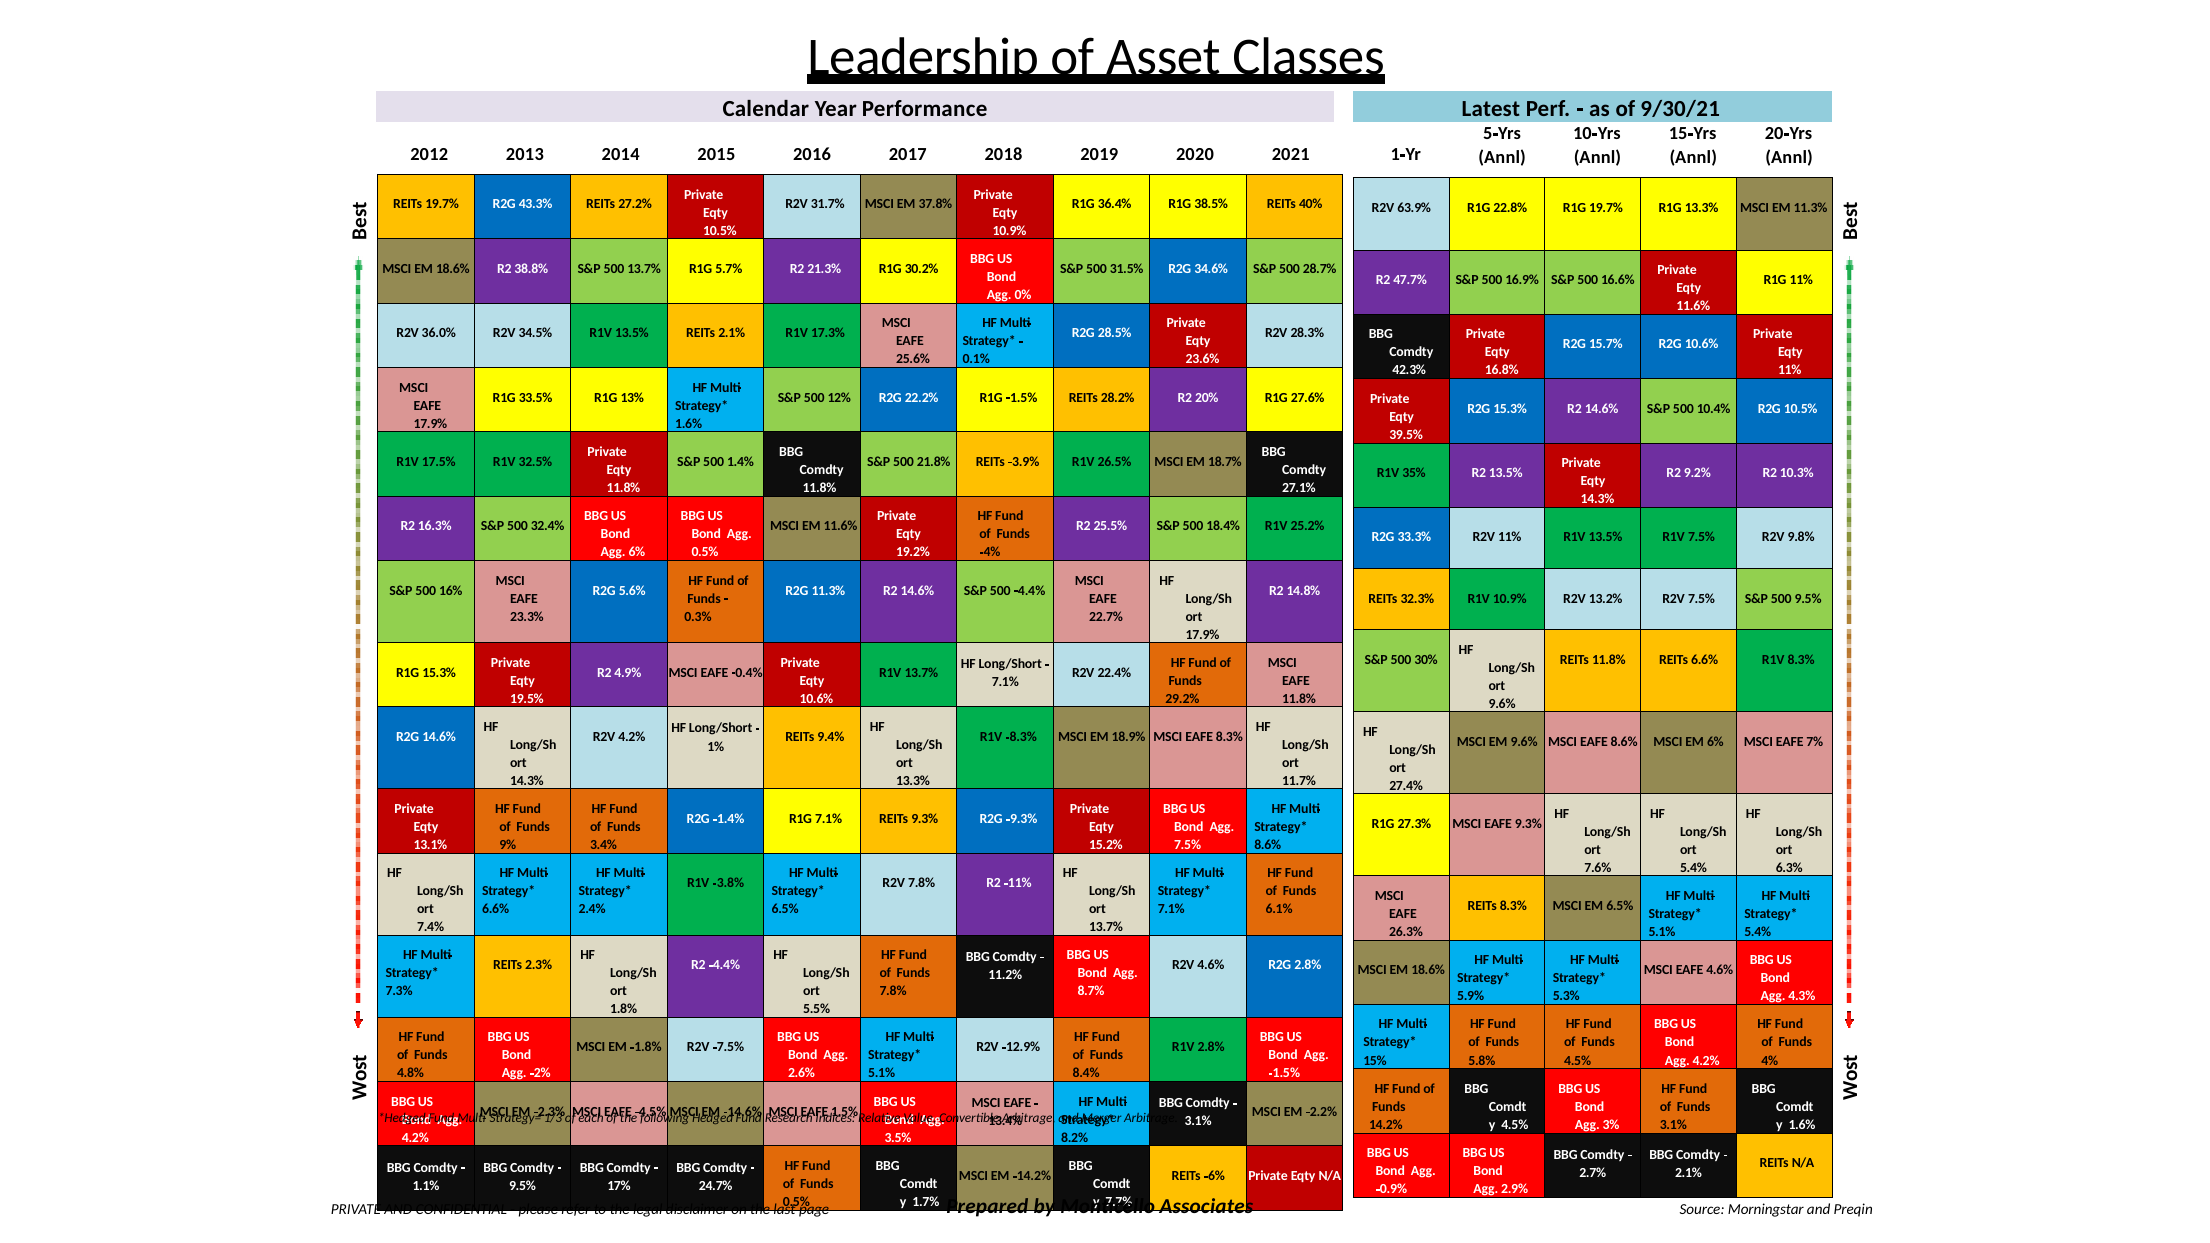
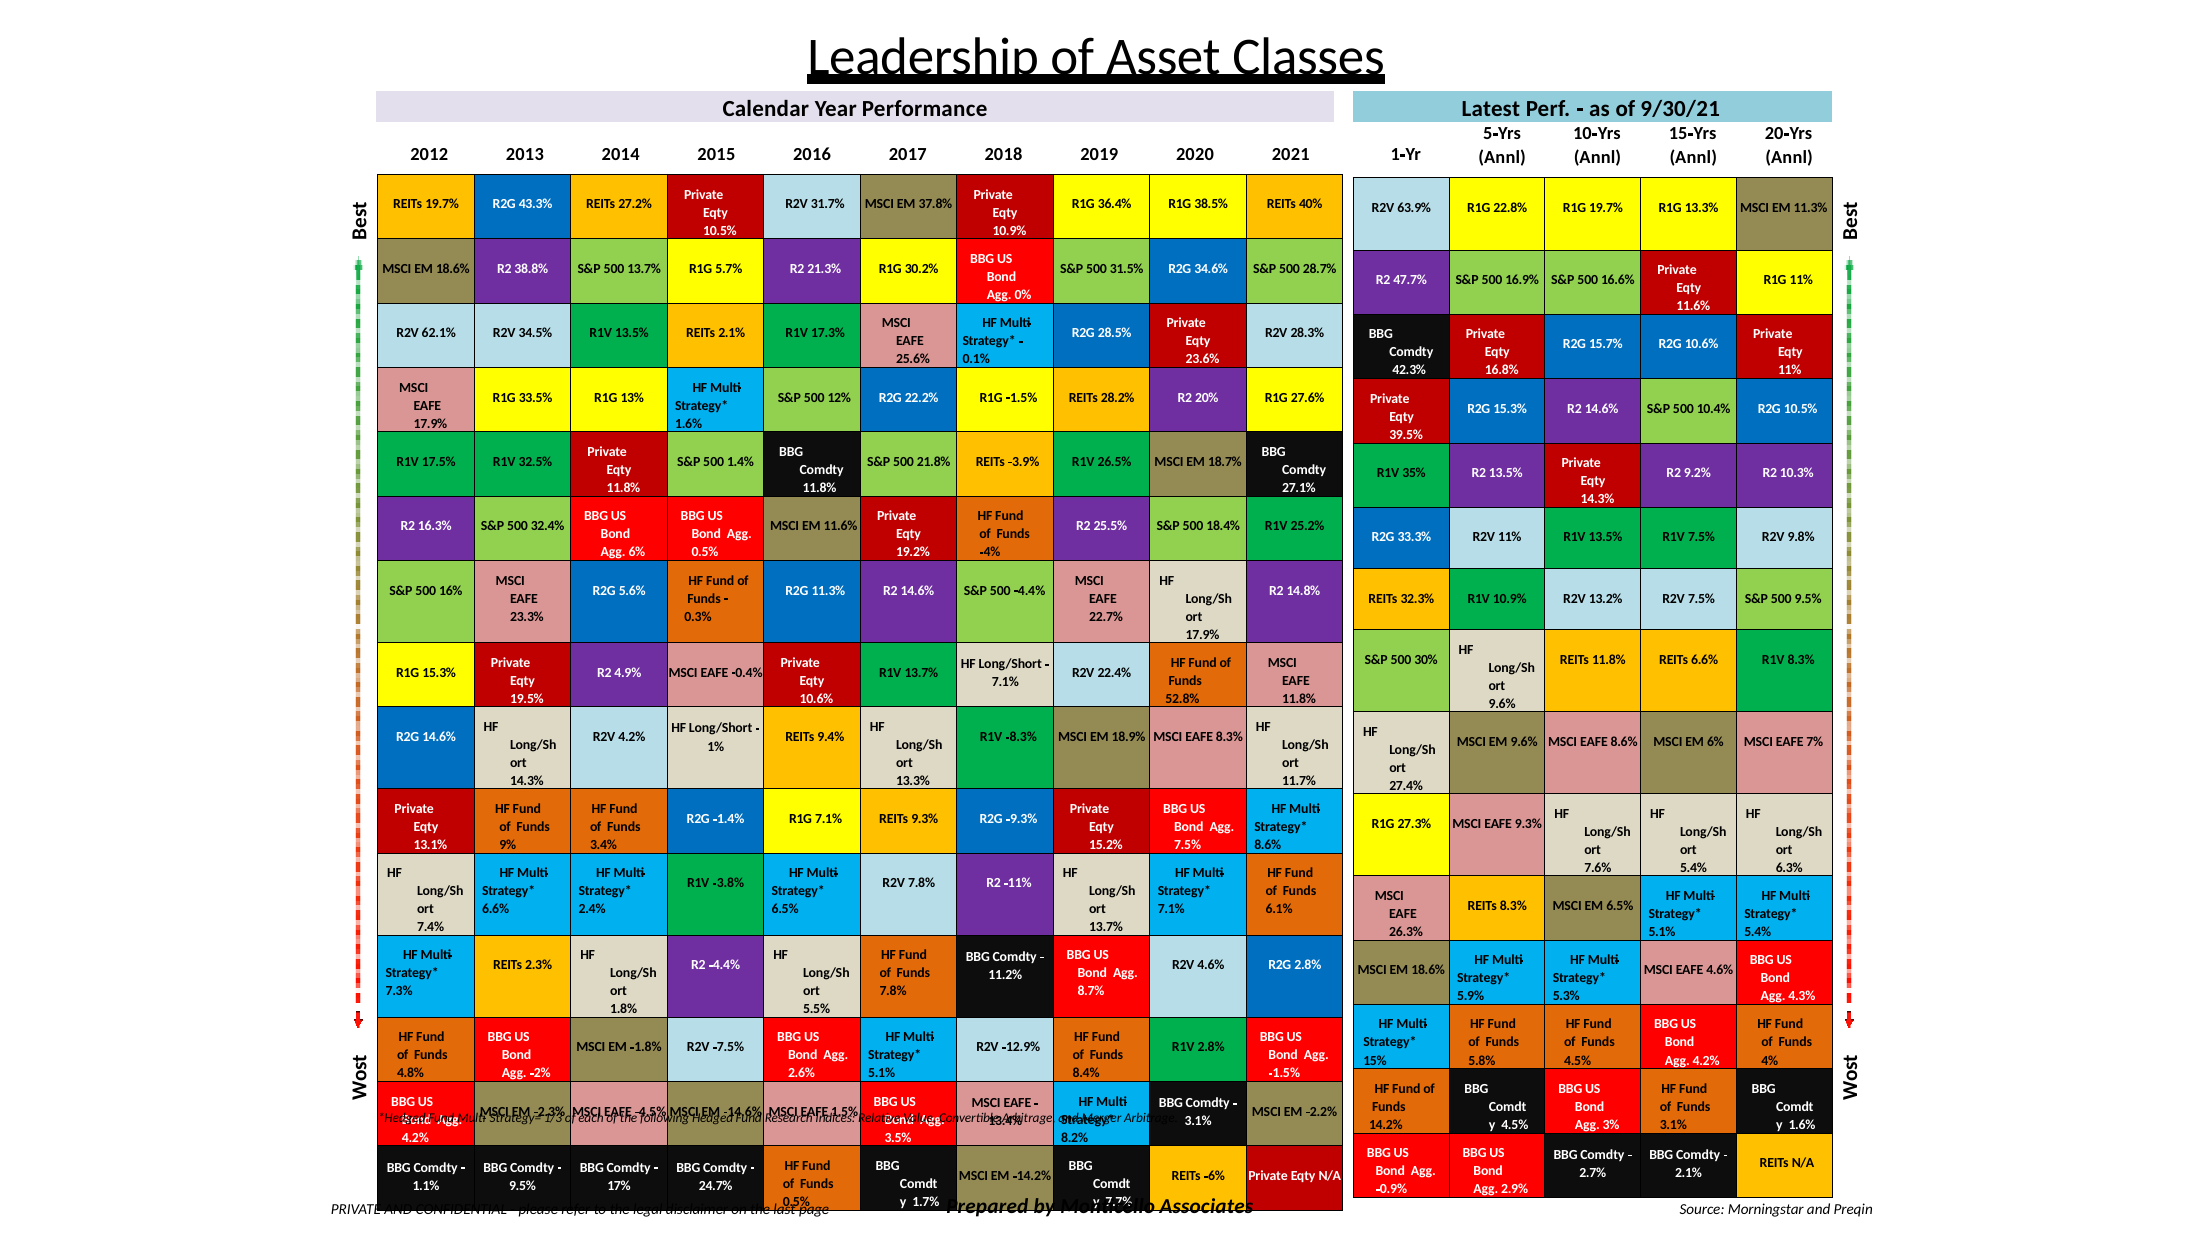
36.0%: 36.0% -> 62.1%
29.2%: 29.2% -> 52.8%
